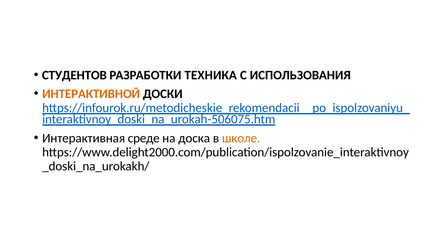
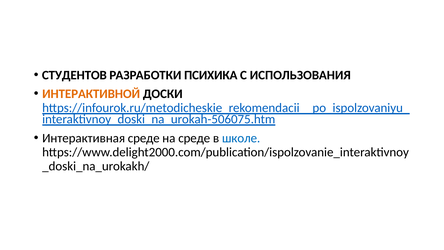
ТЕХНИКА: ТЕХНИКА -> ПСИХИКА
на доска: доска -> среде
школе colour: orange -> blue
